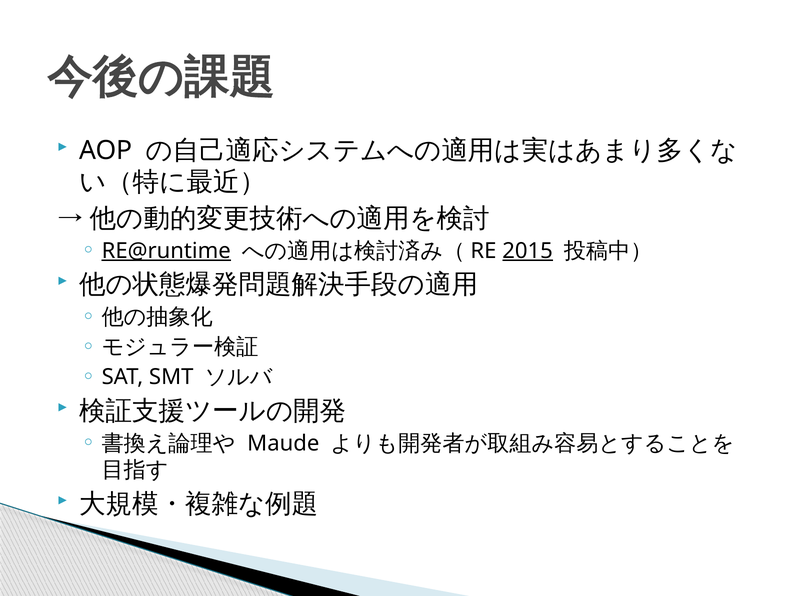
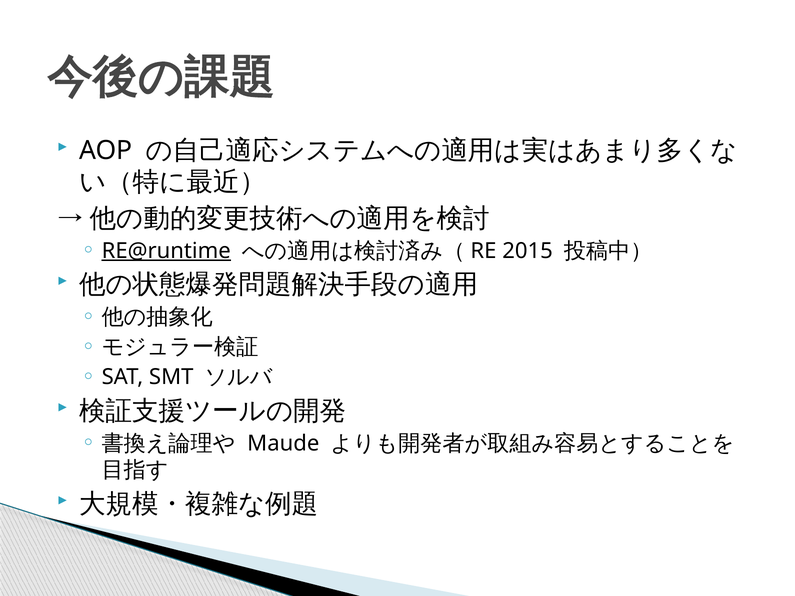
2015 underline: present -> none
